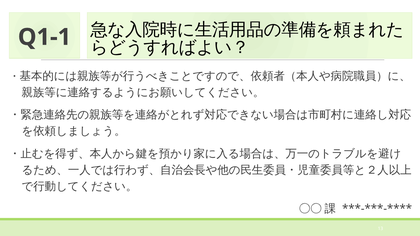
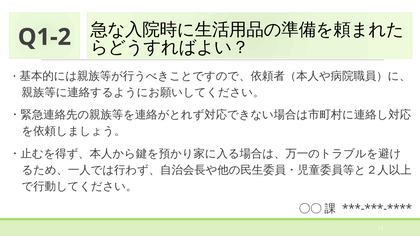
Q1-1: Q1-1 -> Q1-2
